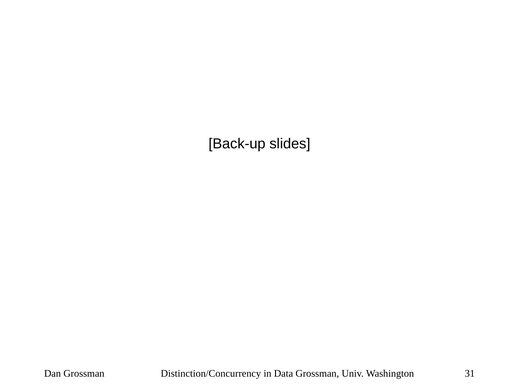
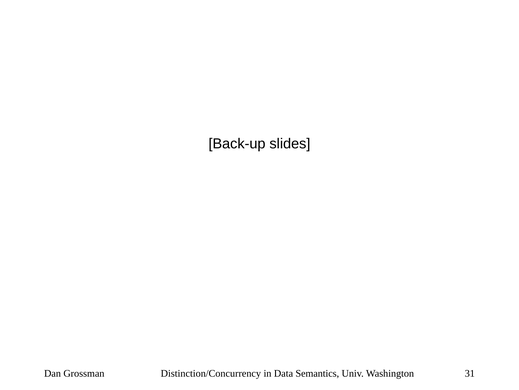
Data Grossman: Grossman -> Semantics
